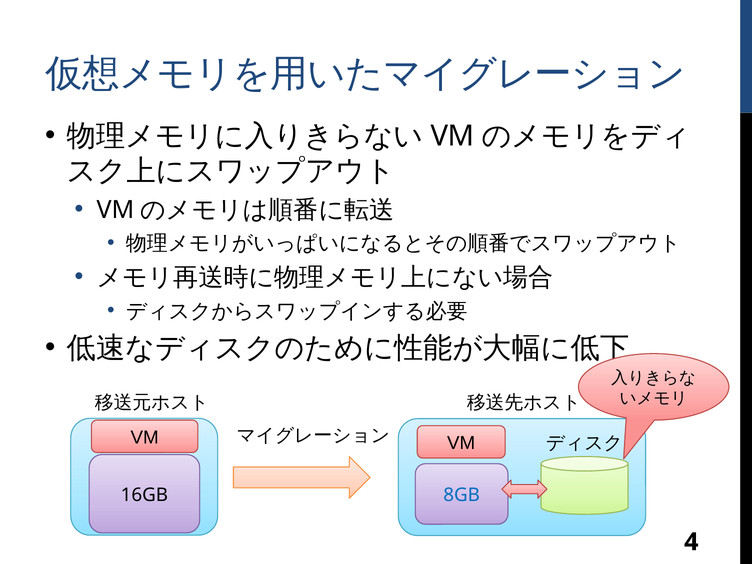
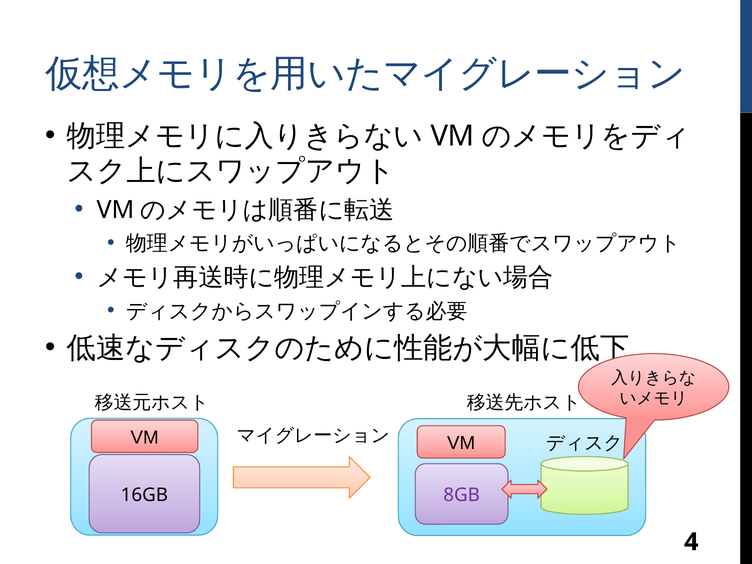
8GB colour: blue -> purple
